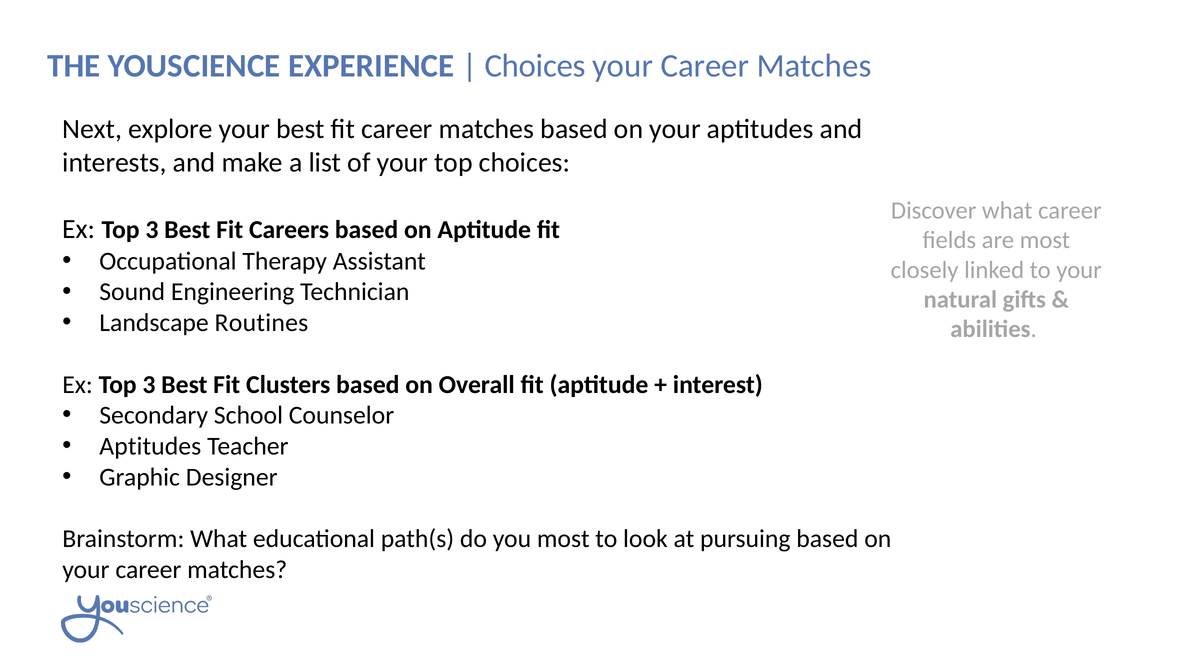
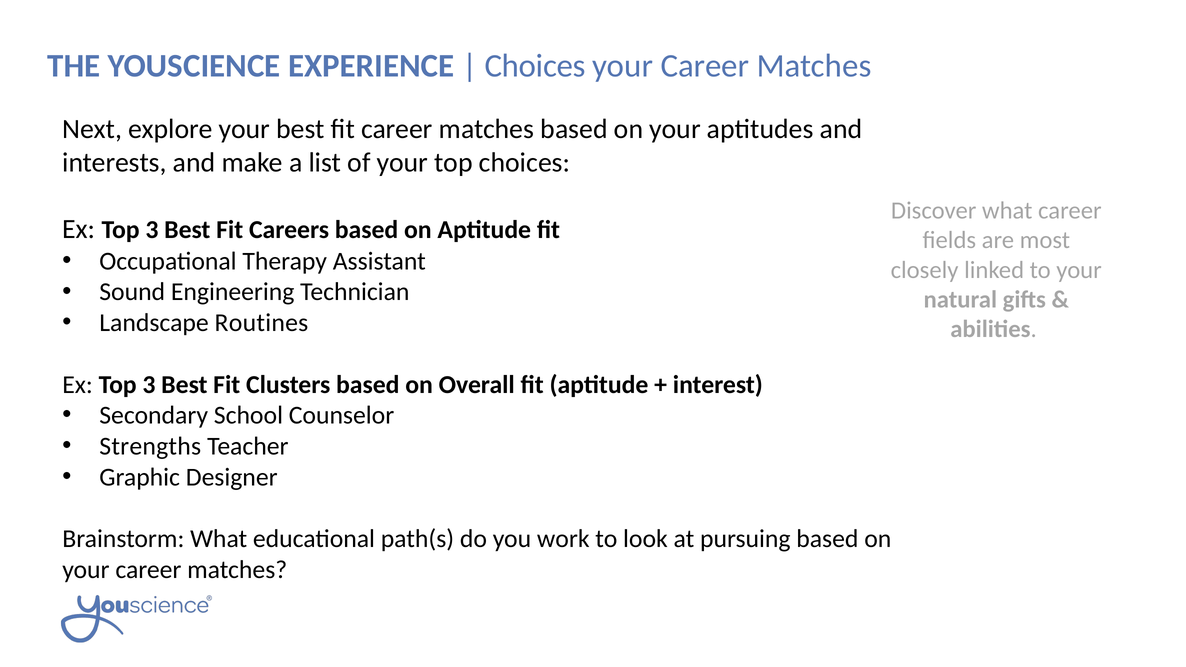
Aptitudes at (150, 446): Aptitudes -> Strengths
you most: most -> work
